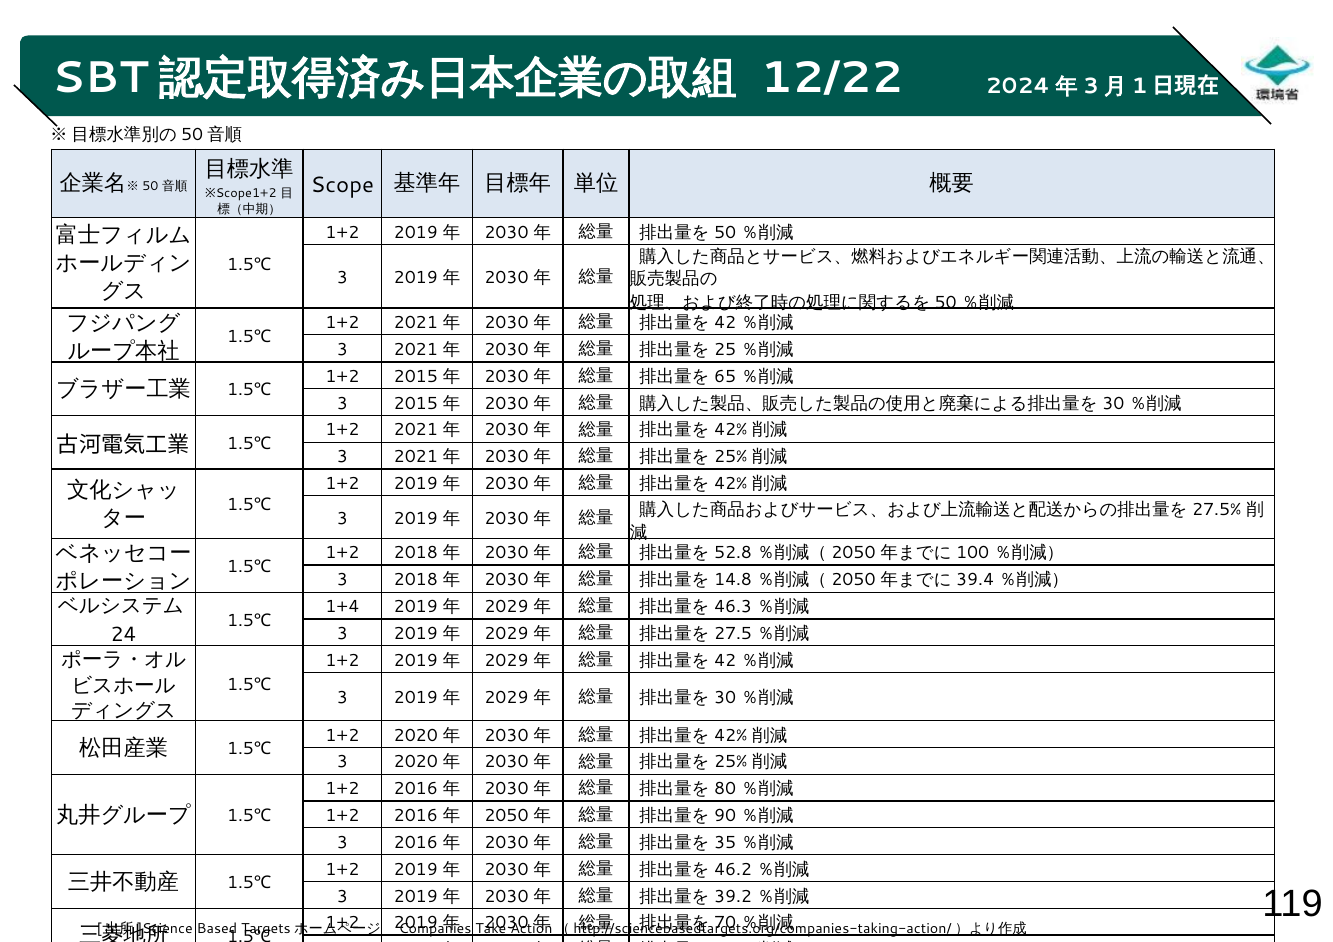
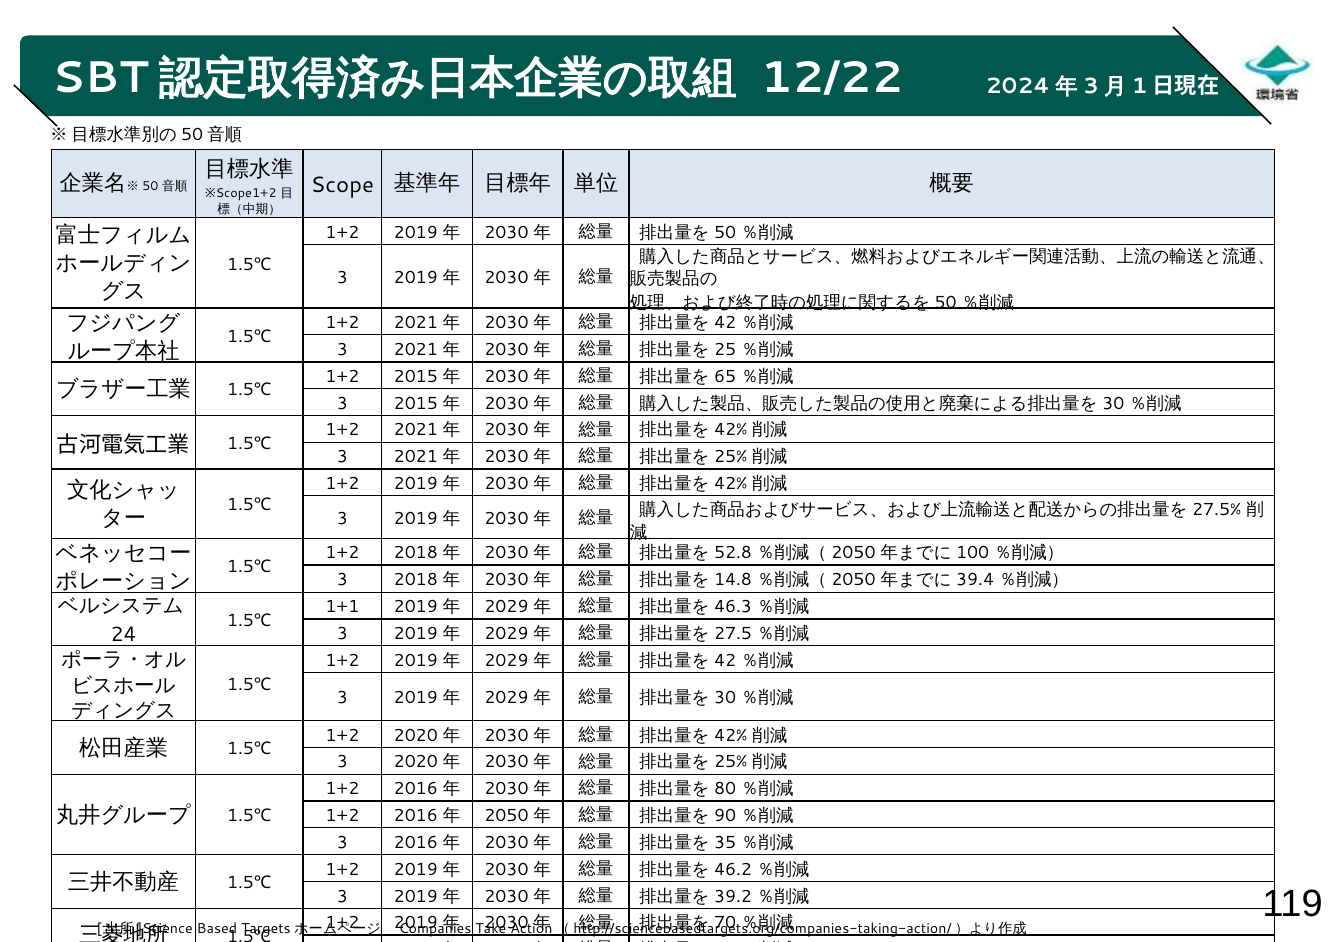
1+4: 1+4 -> 1+1
